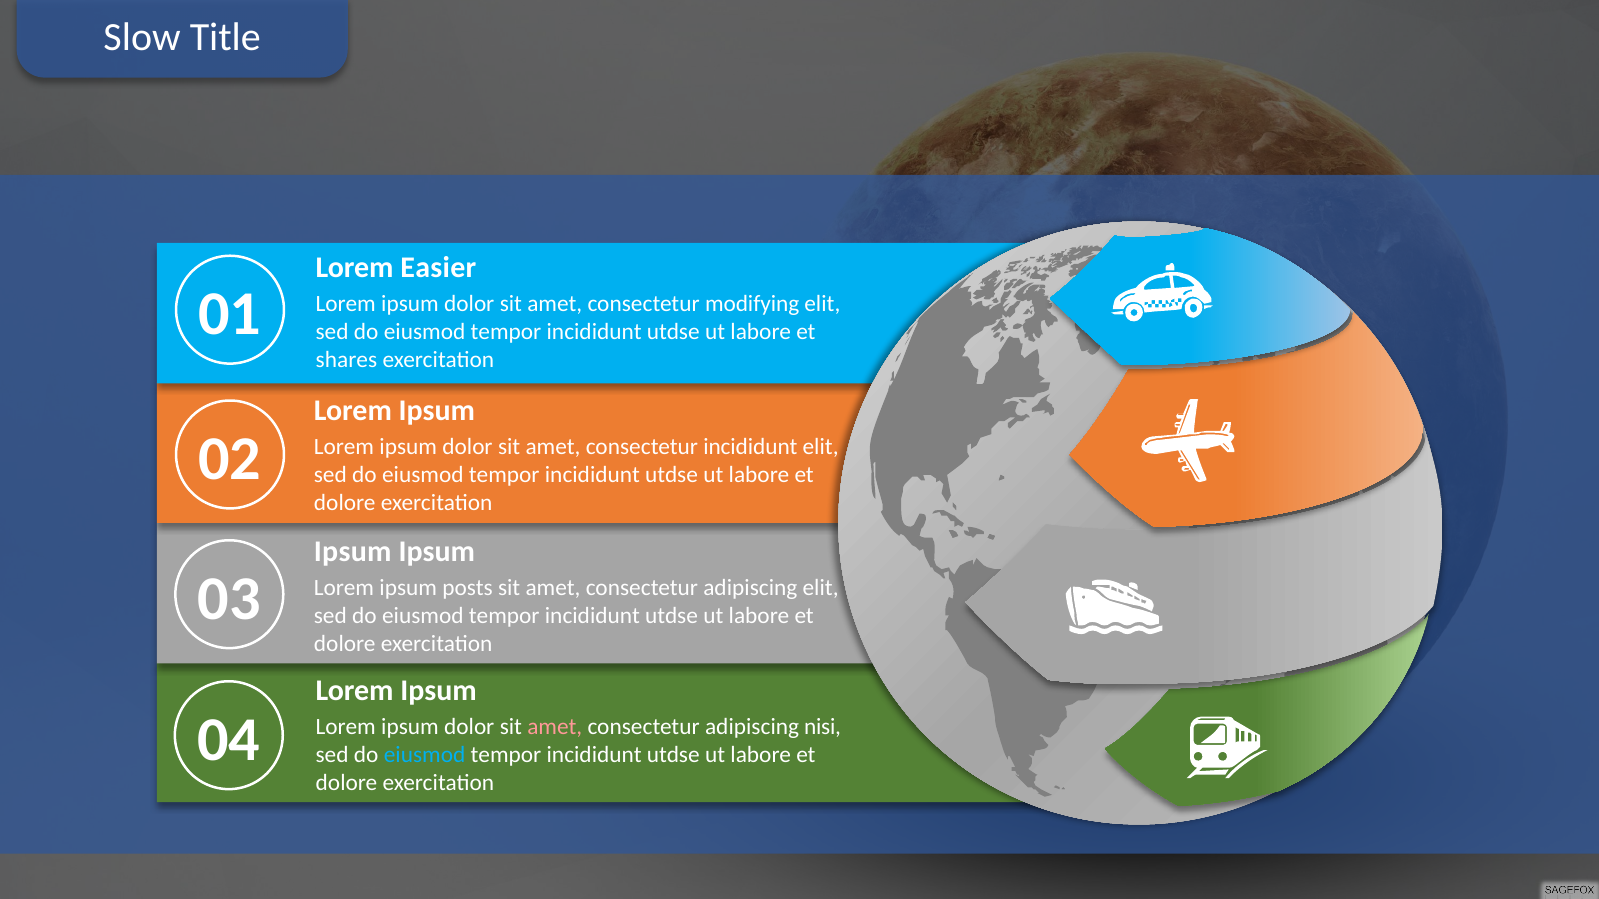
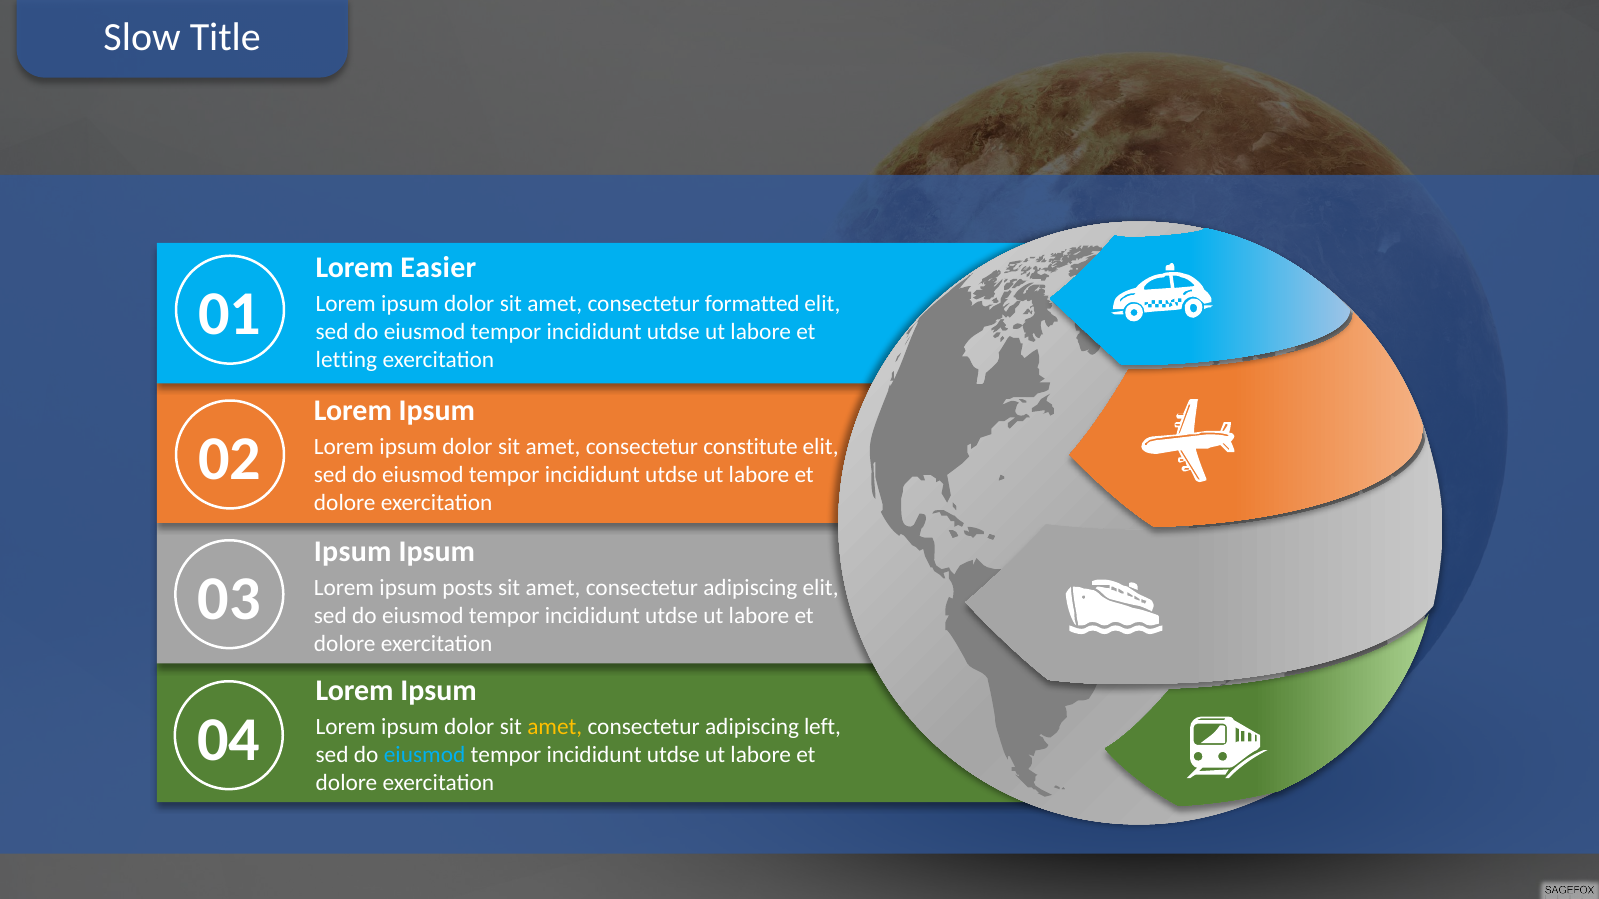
modifying: modifying -> formatted
shares: shares -> letting
consectetur incididunt: incididunt -> constitute
amet at (555, 727) colour: pink -> yellow
nisi: nisi -> left
